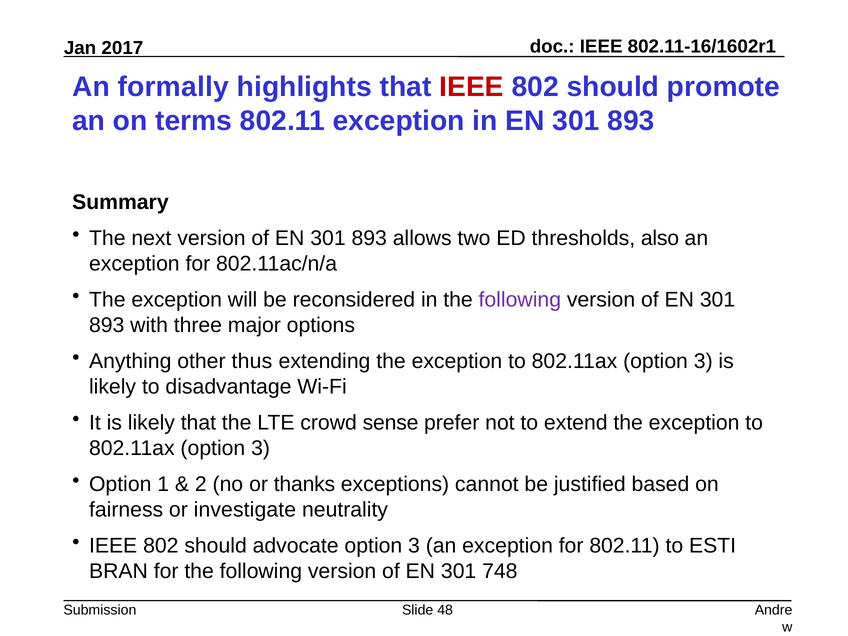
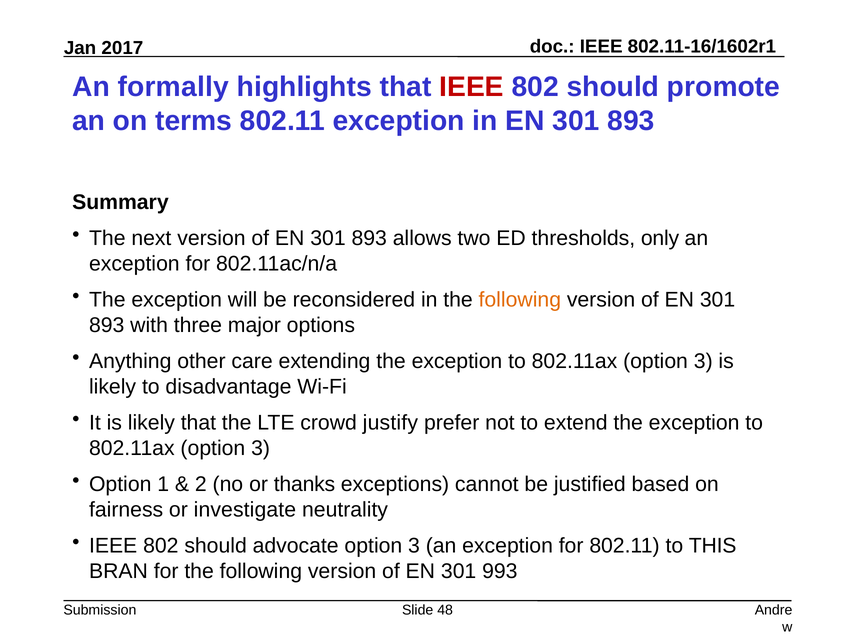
also: also -> only
following at (520, 300) colour: purple -> orange
thus: thus -> care
sense: sense -> justify
ESTI: ESTI -> THIS
748: 748 -> 993
